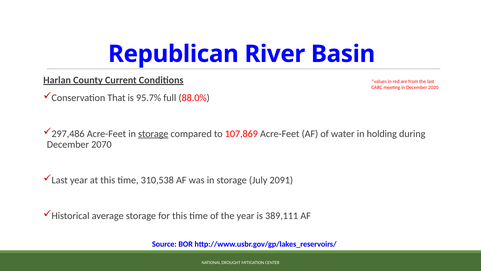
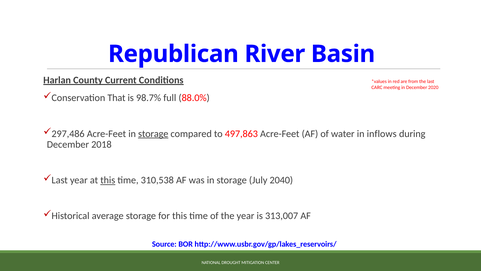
95.7%: 95.7% -> 98.7%
107,869: 107,869 -> 497,863
holding: holding -> inflows
2070: 2070 -> 2018
this at (108, 180) underline: none -> present
2091: 2091 -> 2040
389,111: 389,111 -> 313,007
